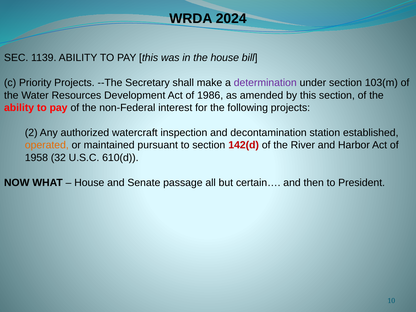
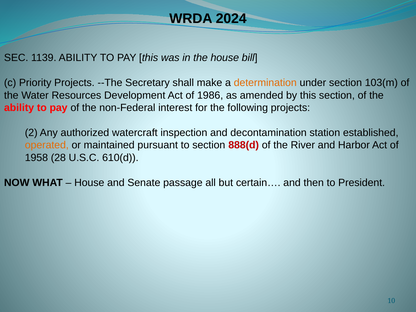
determination colour: purple -> orange
142(d: 142(d -> 888(d
32: 32 -> 28
